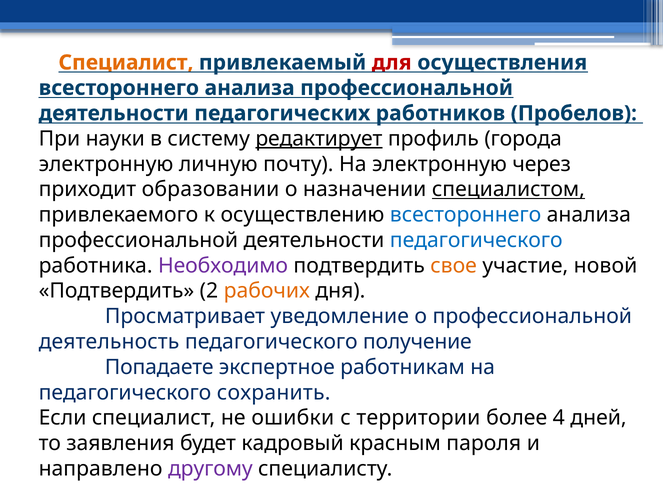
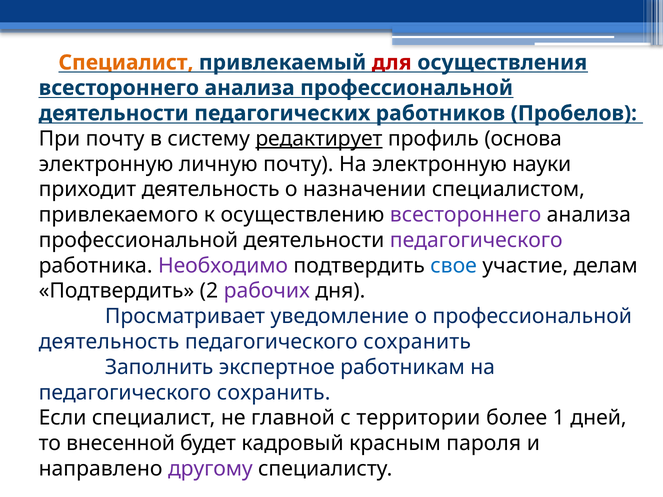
При науки: науки -> почту
города: города -> основа
через: через -> науки
приходит образовании: образовании -> деятельность
специалистом underline: present -> none
всестороннего at (466, 215) colour: blue -> purple
педагогического at (476, 240) colour: blue -> purple
свое colour: orange -> blue
новой: новой -> делам
рабочих colour: orange -> purple
получение at (417, 342): получение -> сохранить
Попадаете: Попадаете -> Заполнить
ошибки: ошибки -> главной
4: 4 -> 1
заявления: заявления -> внесенной
